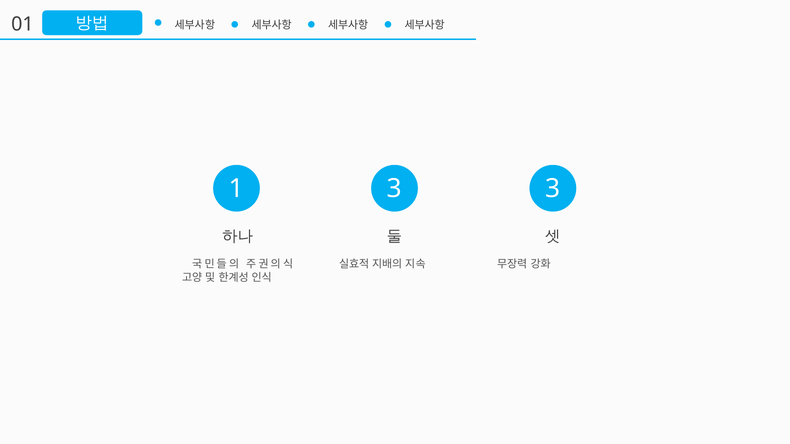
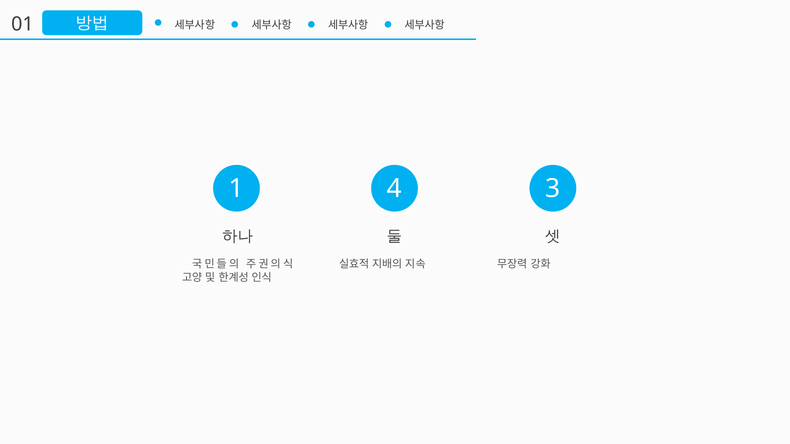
1 3: 3 -> 4
